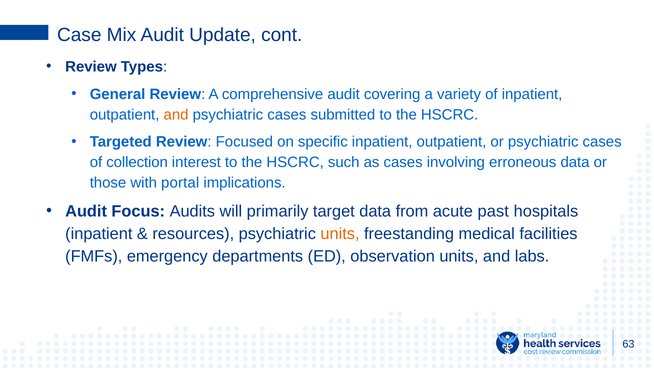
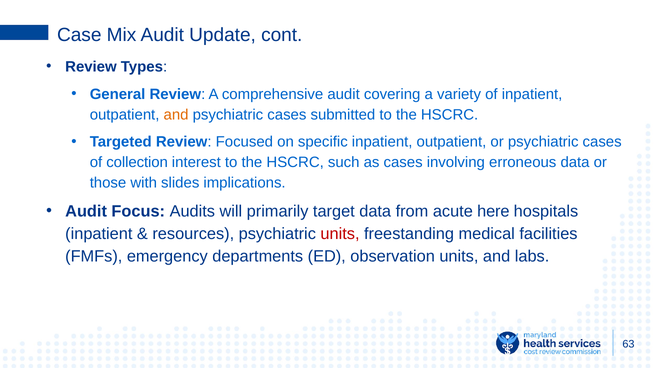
portal: portal -> slides
past: past -> here
units at (340, 234) colour: orange -> red
